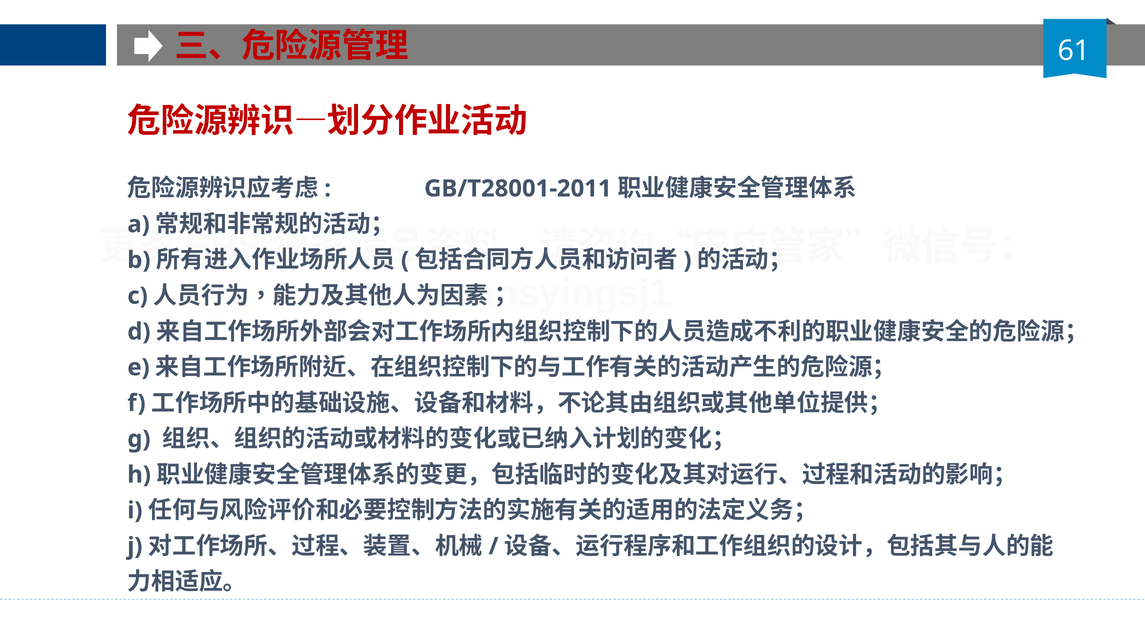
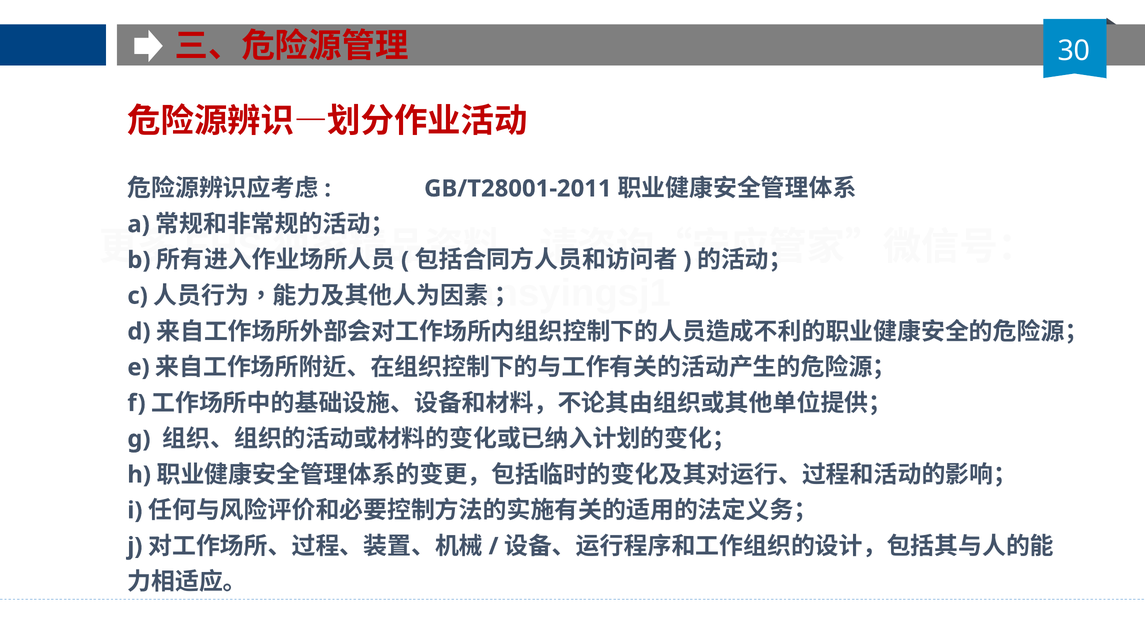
61: 61 -> 30
